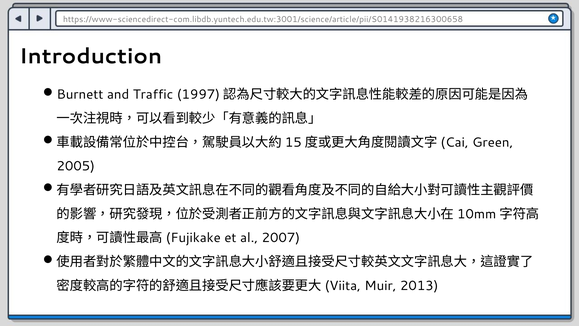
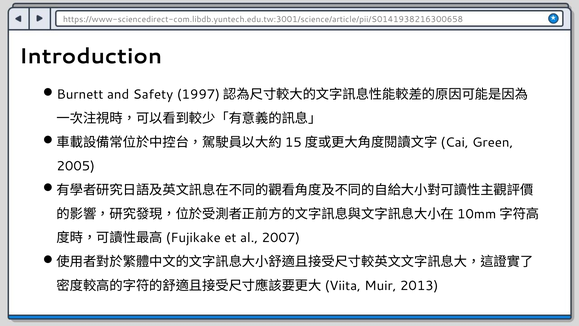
Traffic: Traffic -> Safety
